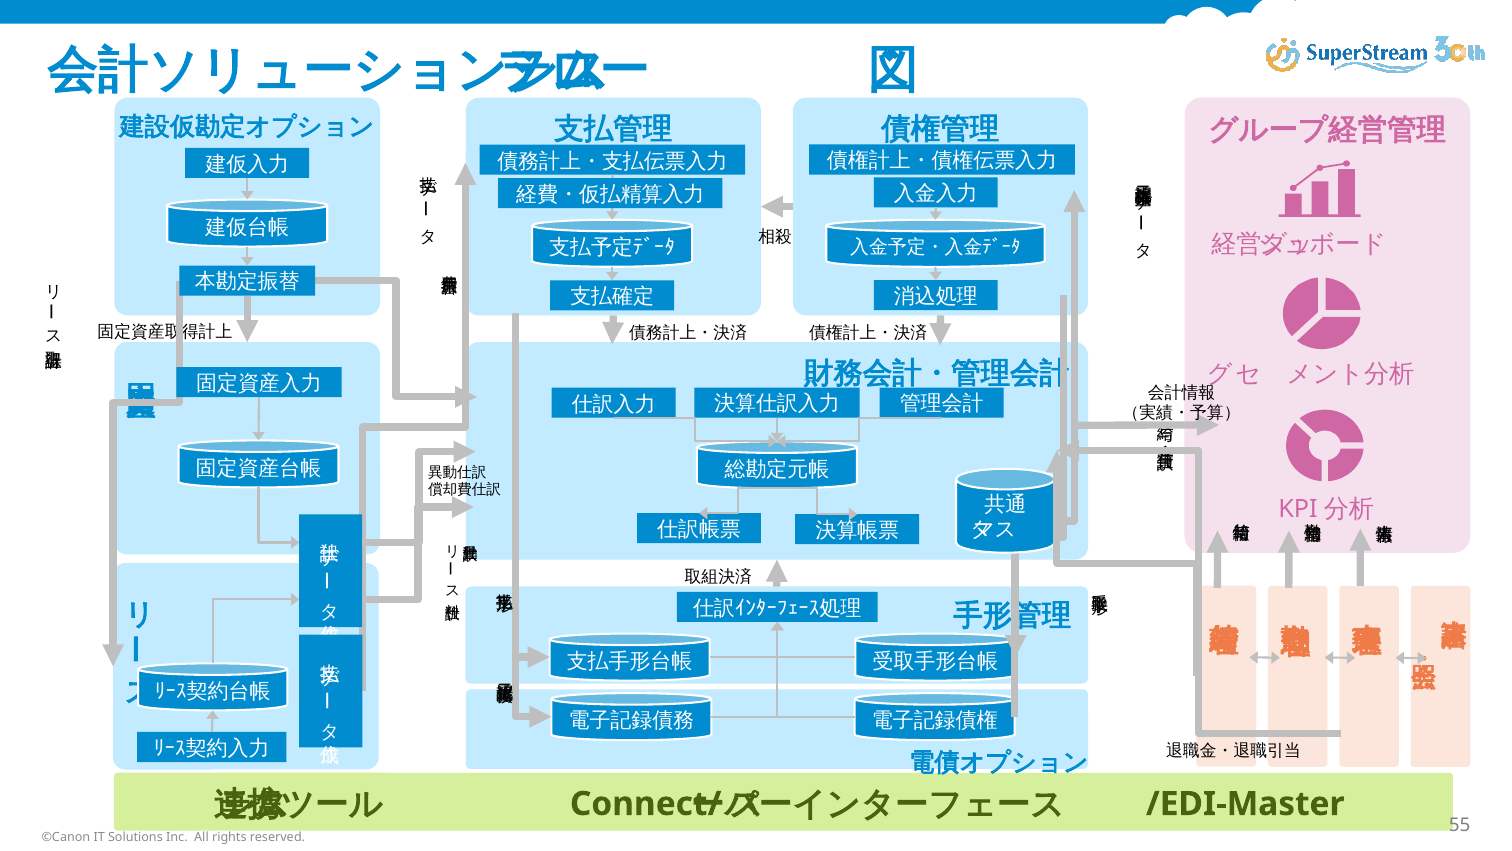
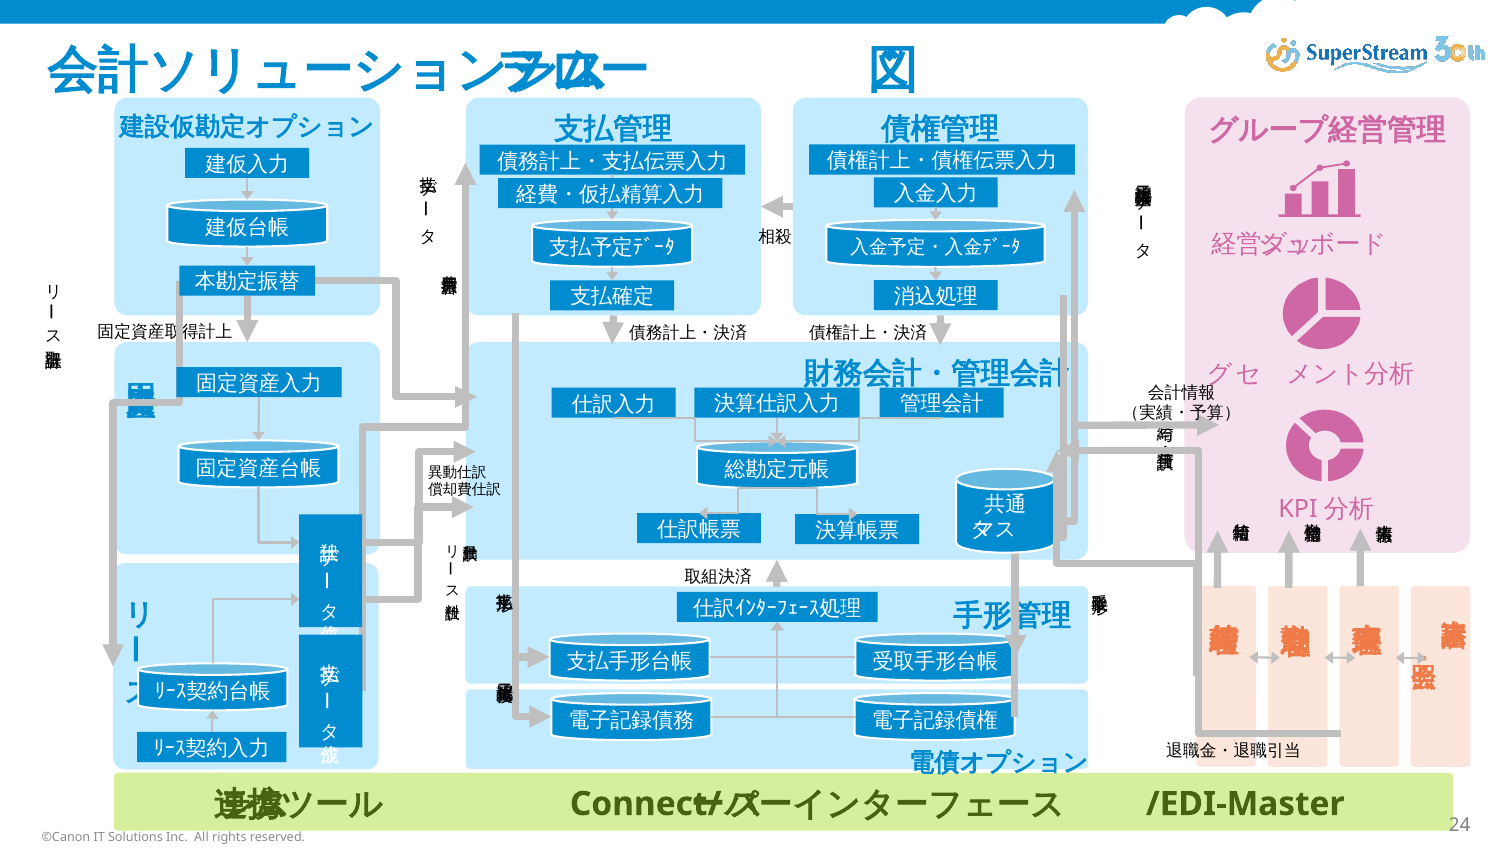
55: 55 -> 24
